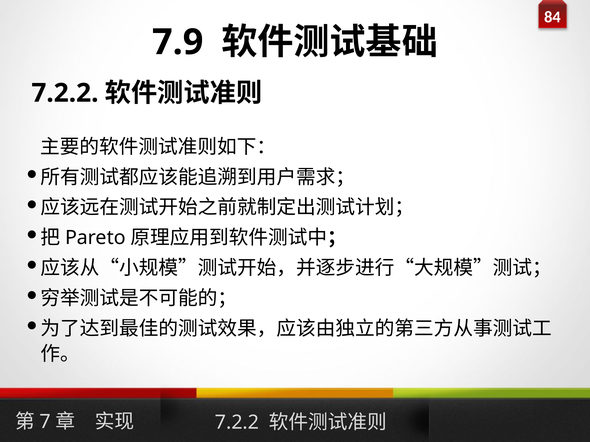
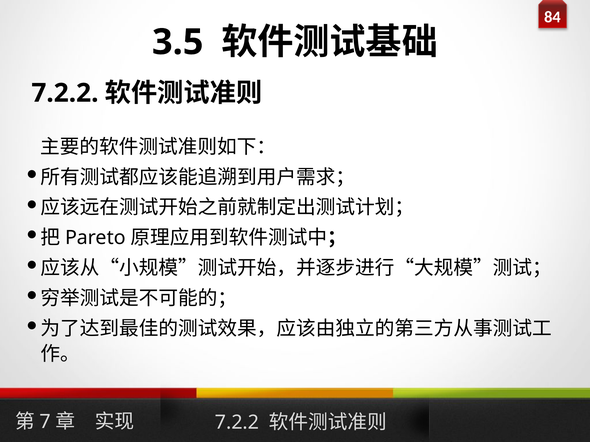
7.9: 7.9 -> 3.5
